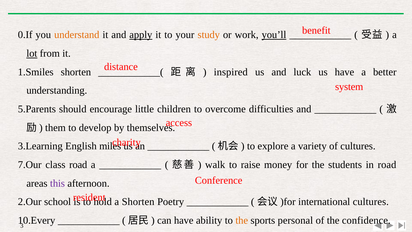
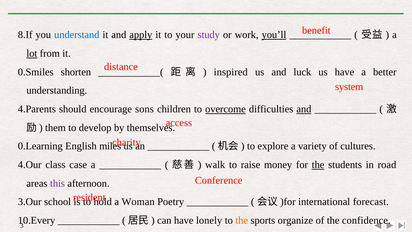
0.If: 0.If -> 8.If
understand colour: orange -> blue
study colour: orange -> purple
1.Smiles: 1.Smiles -> 0.Smiles
5.Parents: 5.Parents -> 4.Parents
little: little -> sons
overcome underline: none -> present
and at (304, 109) underline: none -> present
3.Learning: 3.Learning -> 0.Learning
7.Our: 7.Our -> 4.Our
class road: road -> case
the at (318, 165) underline: none -> present
2.Our: 2.Our -> 3.Our
a Shorten: Shorten -> Woman
international cultures: cultures -> forecast
ability: ability -> lonely
personal: personal -> organize
